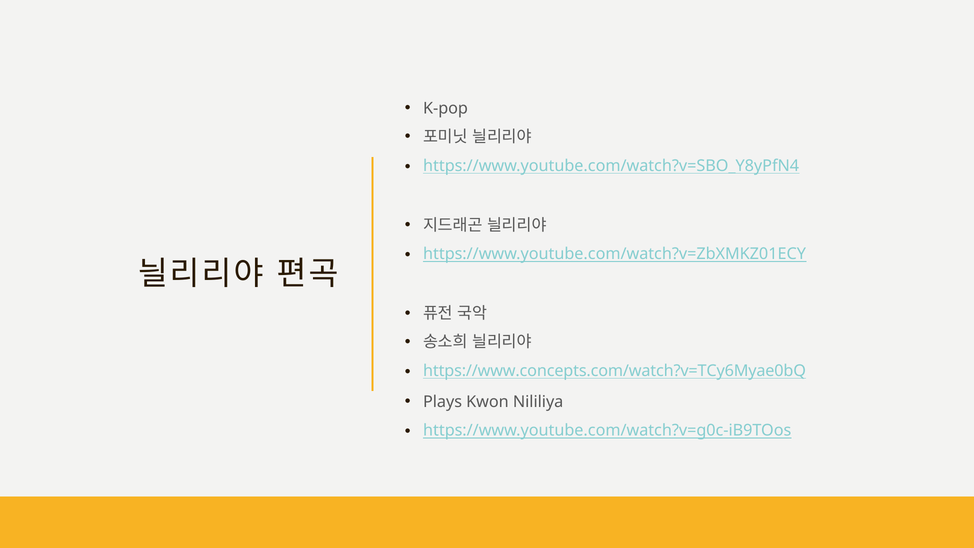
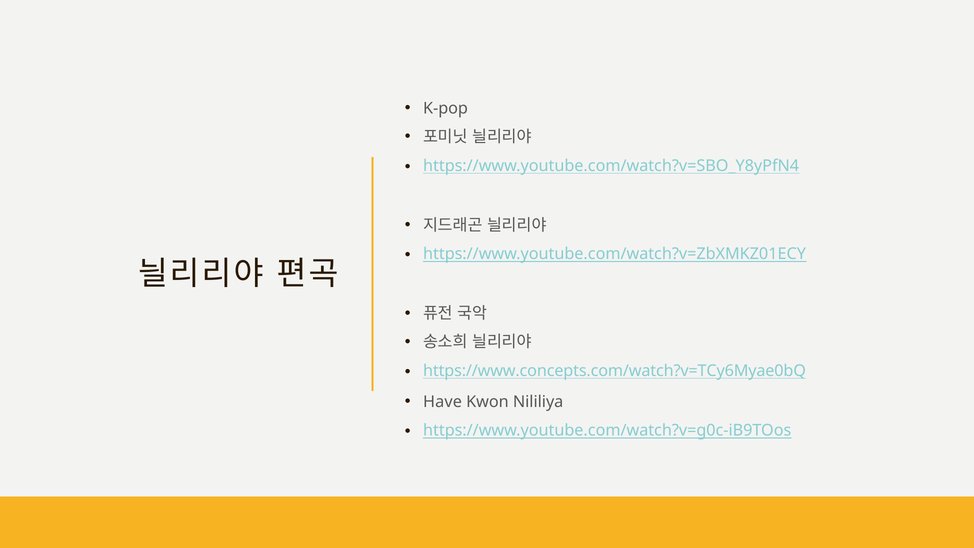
Plays: Plays -> Have
